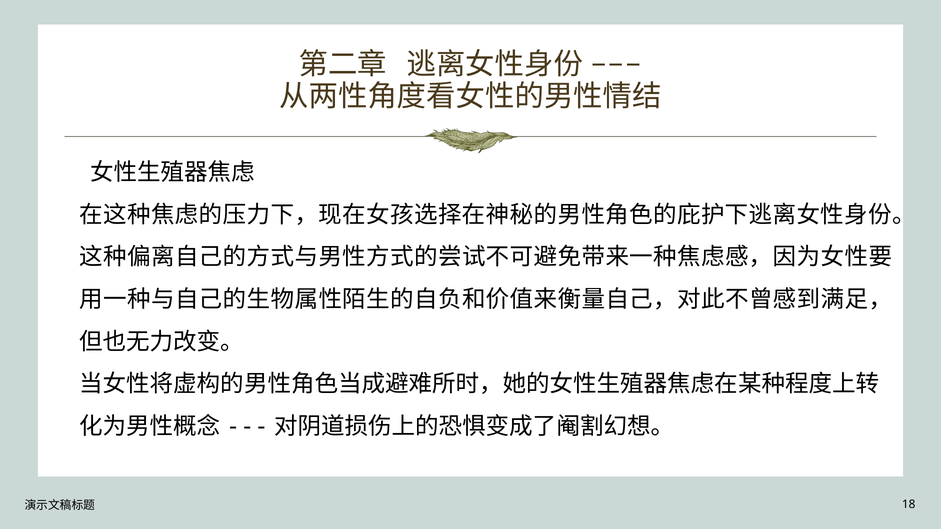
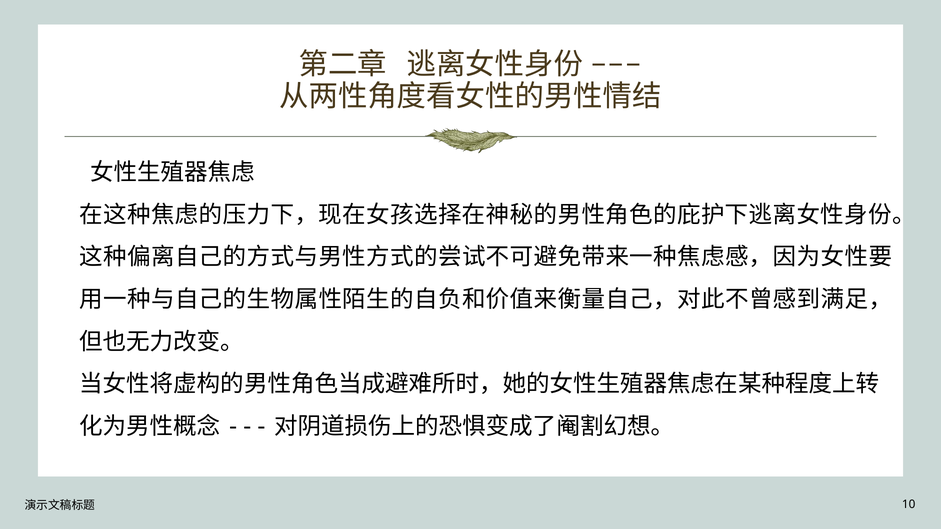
18: 18 -> 10
